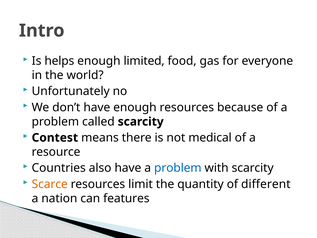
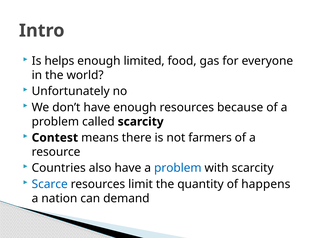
medical: medical -> farmers
Scarce colour: orange -> blue
different: different -> happens
features: features -> demand
